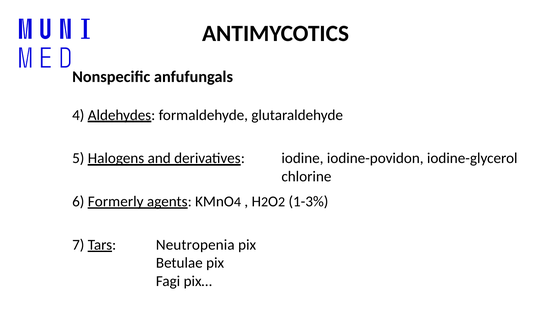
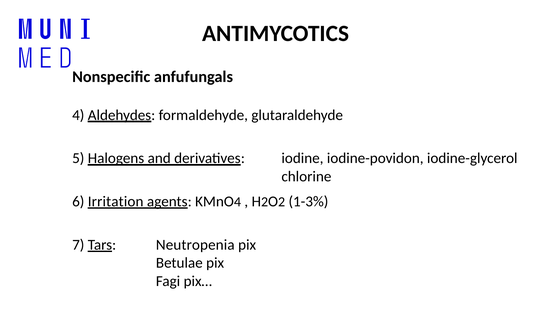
Formerly: Formerly -> Irritation
